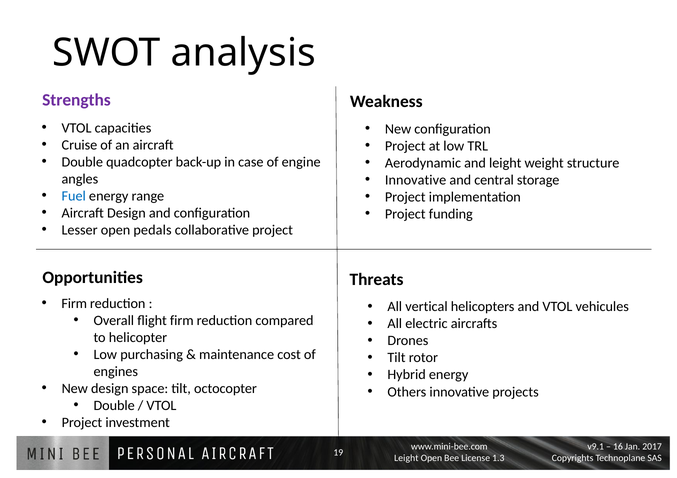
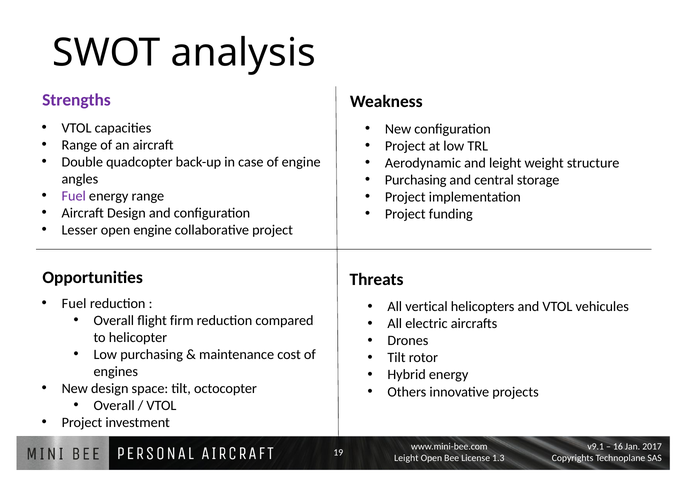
Cruise at (79, 145): Cruise -> Range
Innovative at (416, 180): Innovative -> Purchasing
Fuel at (74, 196) colour: blue -> purple
open pedals: pedals -> engine
Firm at (74, 304): Firm -> Fuel
Double at (114, 406): Double -> Overall
